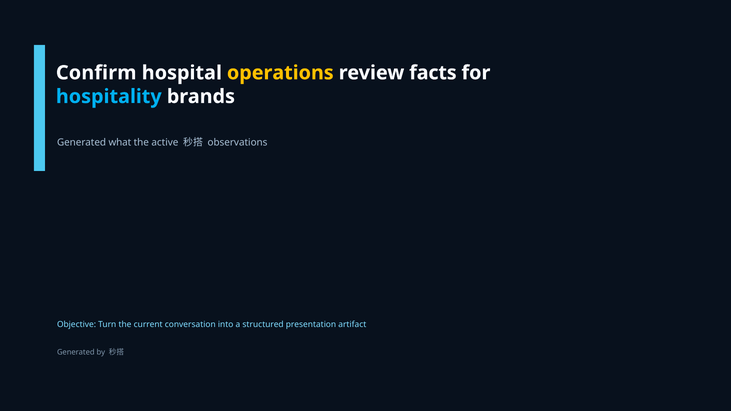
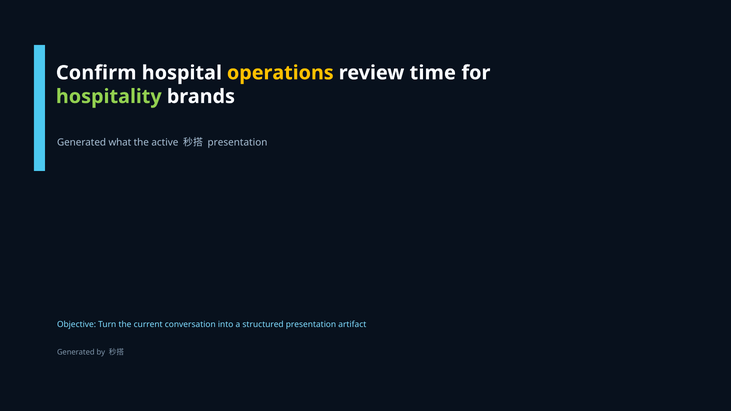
facts: facts -> time
hospitality colour: light blue -> light green
observations at (238, 143): observations -> presentation
